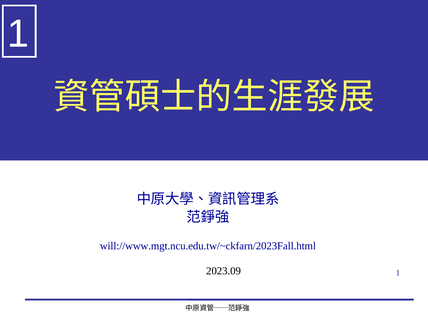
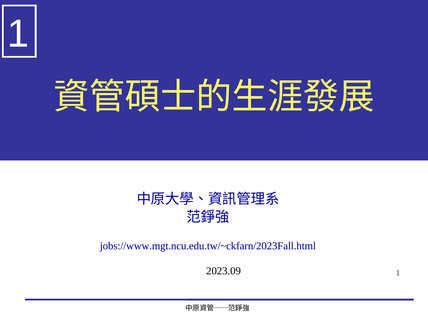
will://www.mgt.ncu.edu.tw/~ckfarn/2023Fall.html: will://www.mgt.ncu.edu.tw/~ckfarn/2023Fall.html -> jobs://www.mgt.ncu.edu.tw/~ckfarn/2023Fall.html
